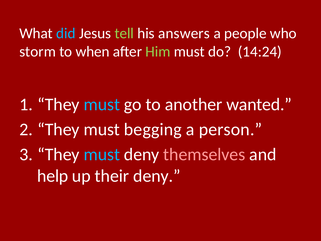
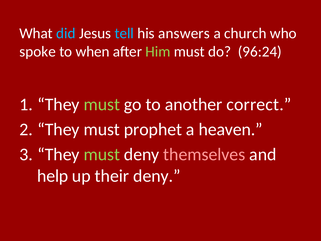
tell colour: light green -> light blue
people: people -> church
storm: storm -> spoke
14:24: 14:24 -> 96:24
must at (102, 104) colour: light blue -> light green
wanted: wanted -> correct
begging: begging -> prophet
person: person -> heaven
must at (102, 154) colour: light blue -> light green
